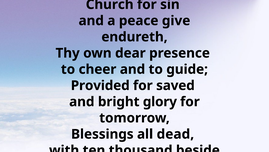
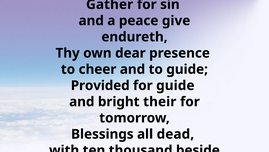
Church: Church -> Gather
for saved: saved -> guide
glory: glory -> their
